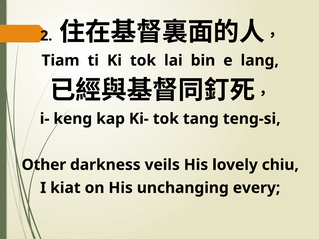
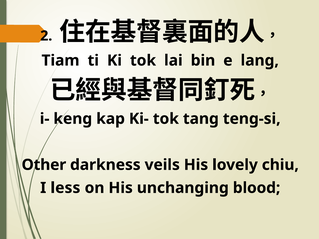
kiat: kiat -> less
every: every -> blood
